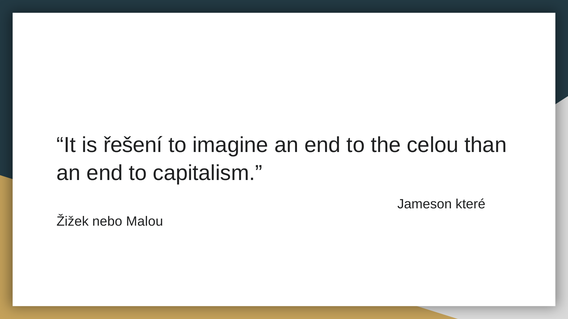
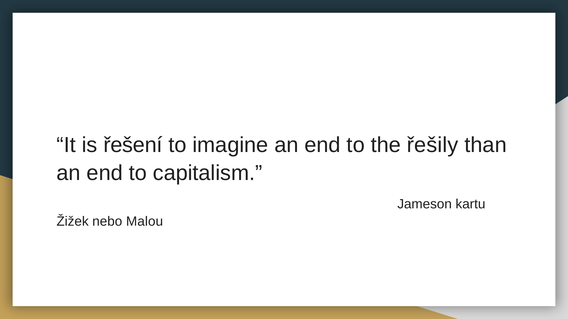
celou: celou -> řešily
které: které -> kartu
